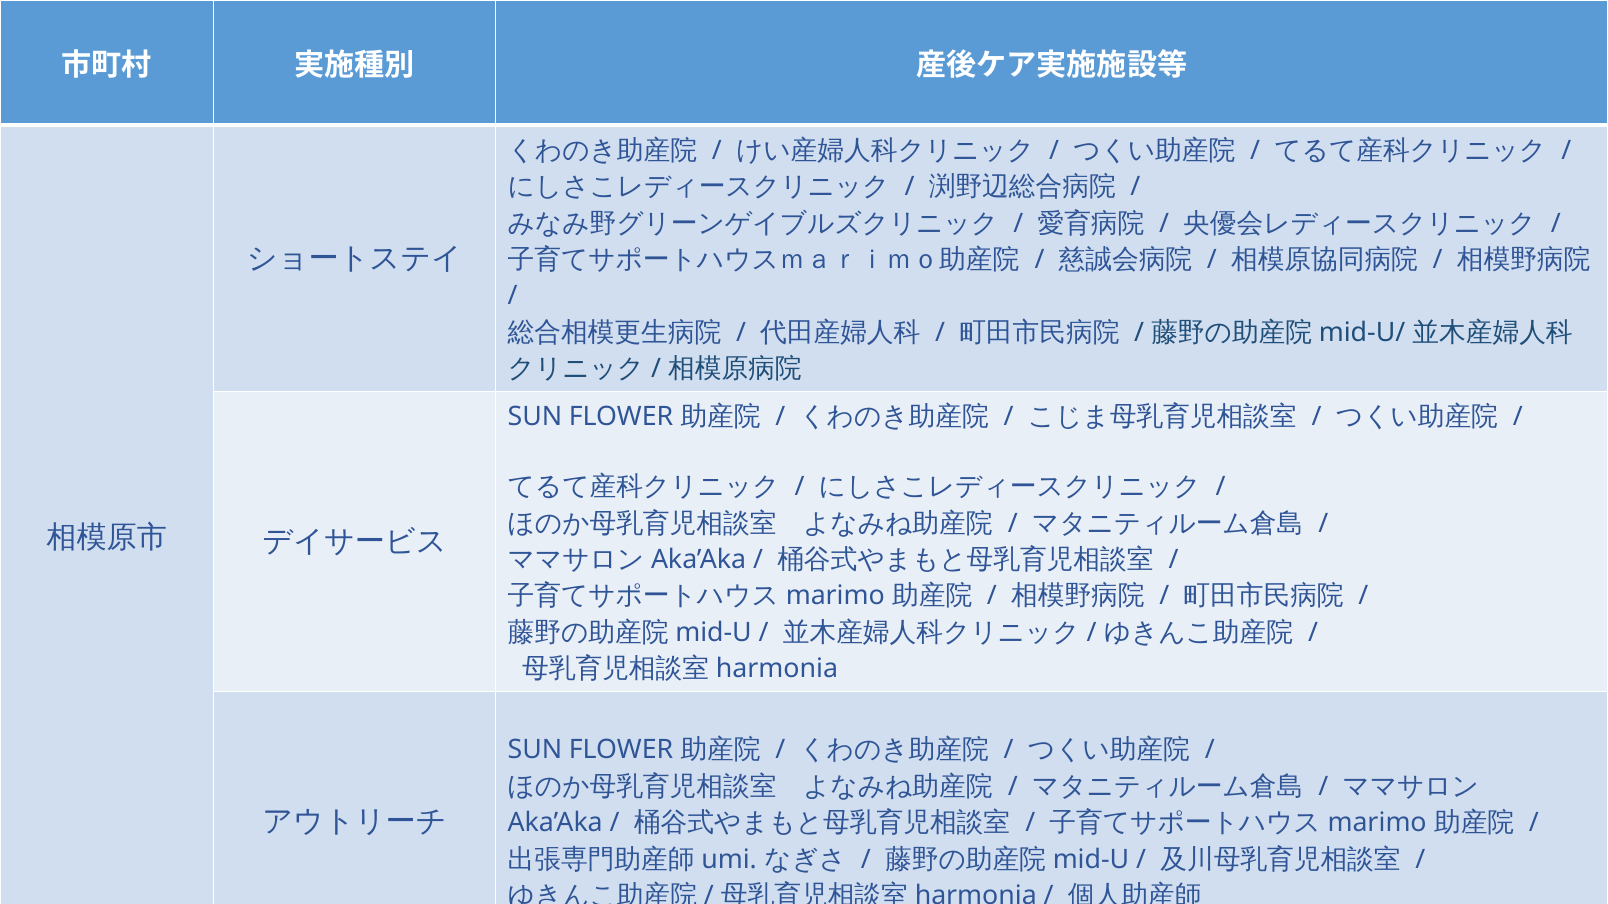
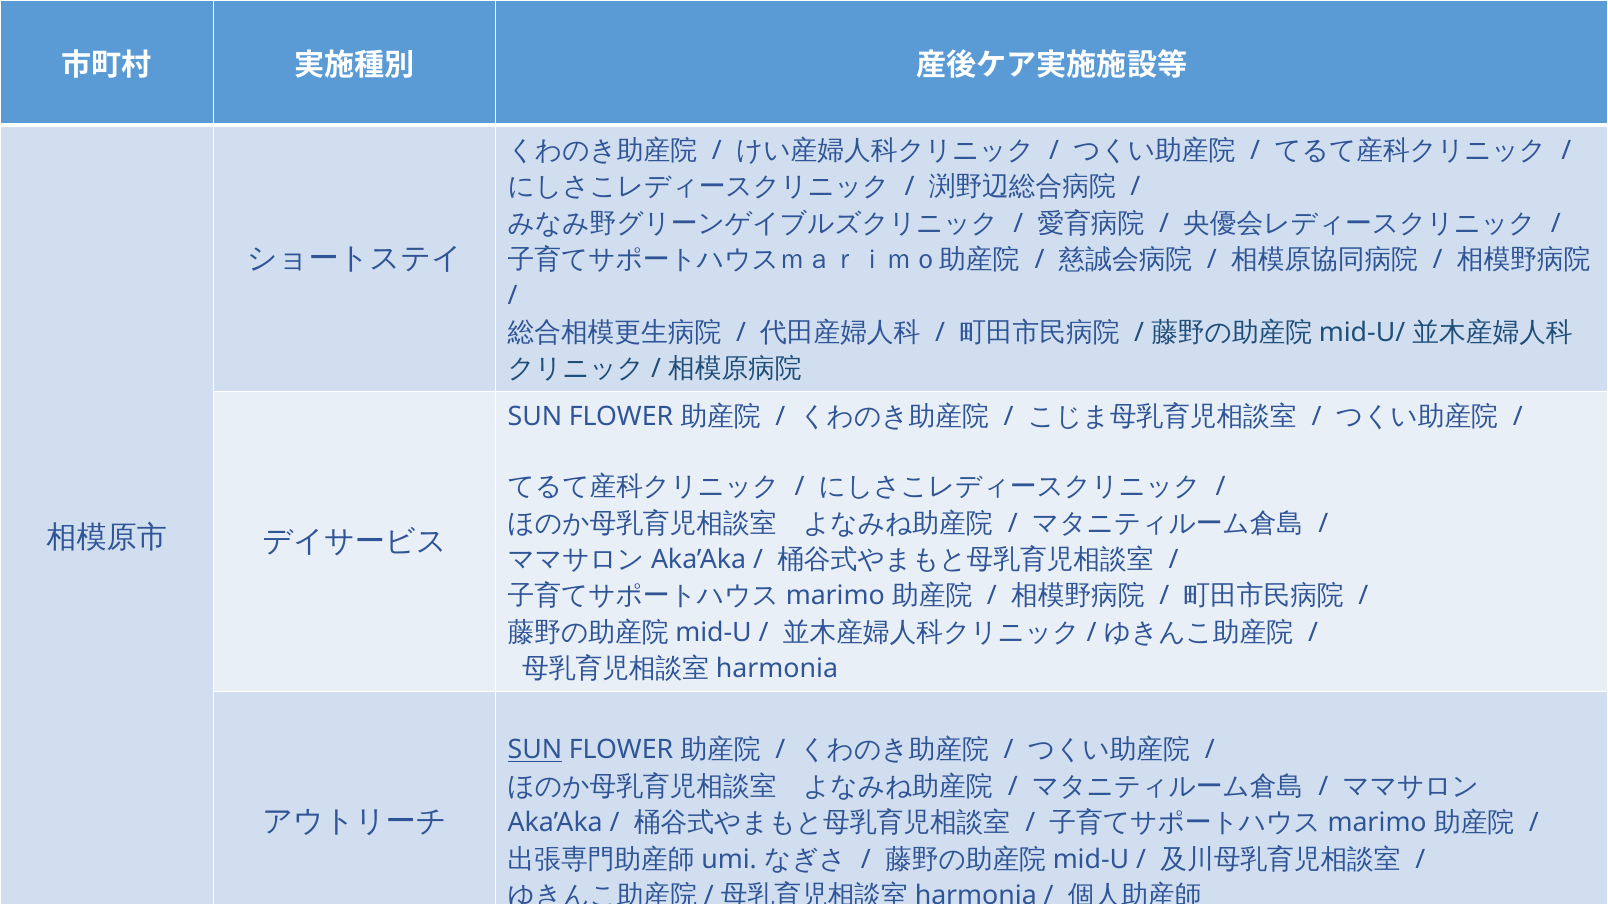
SUN at (535, 751) underline: none -> present
